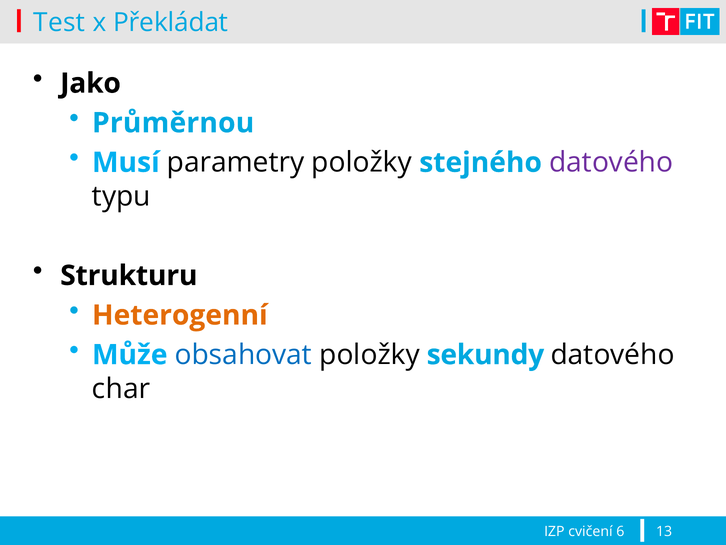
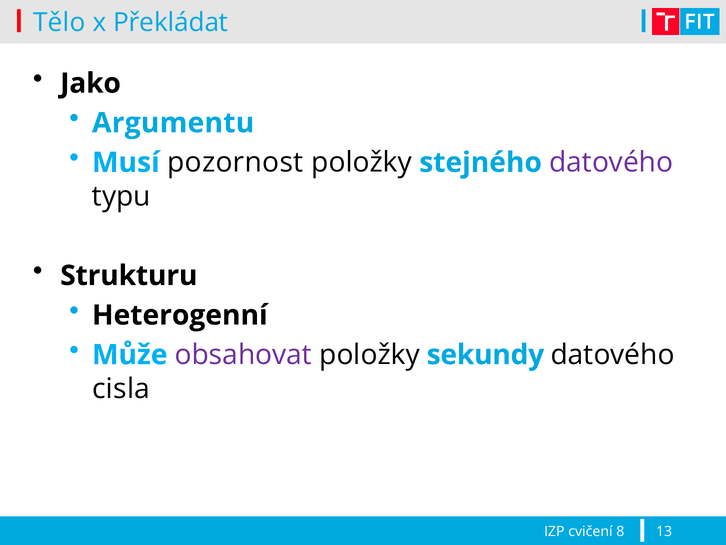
Test: Test -> Tělo
Průměrnou: Průměrnou -> Argumentu
parametry: parametry -> pozornost
Heterogenní colour: orange -> black
obsahovat colour: blue -> purple
char: char -> cisla
6: 6 -> 8
